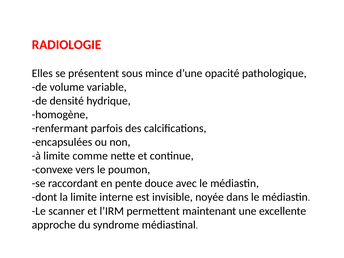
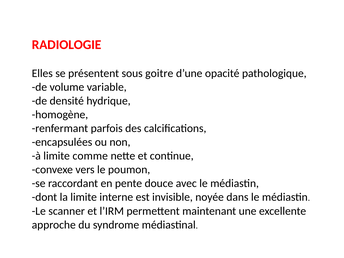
mince: mince -> goitre
